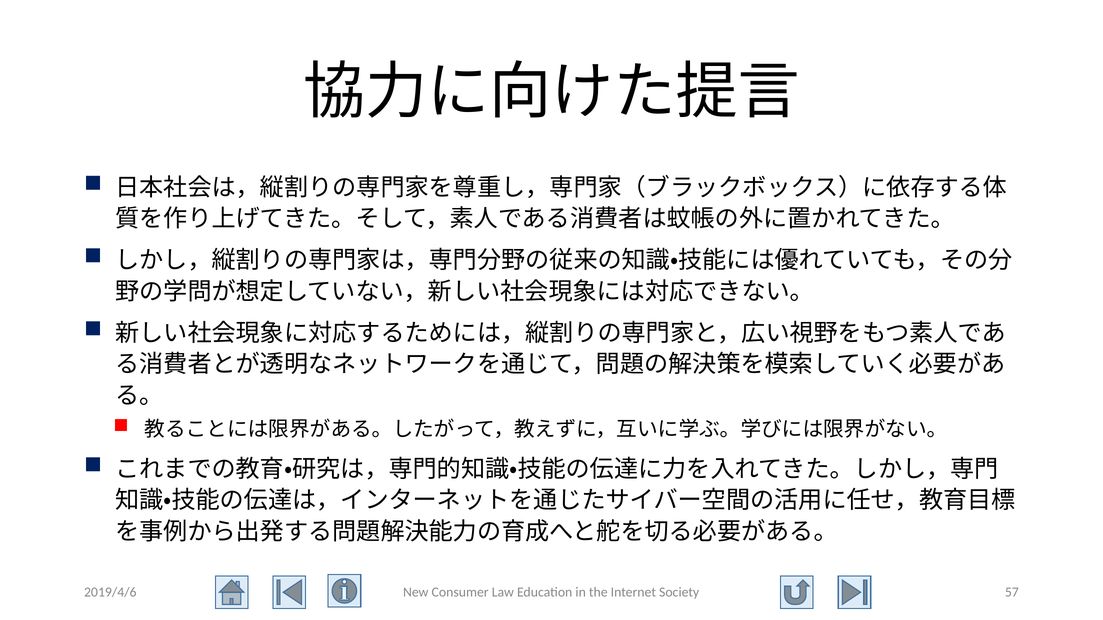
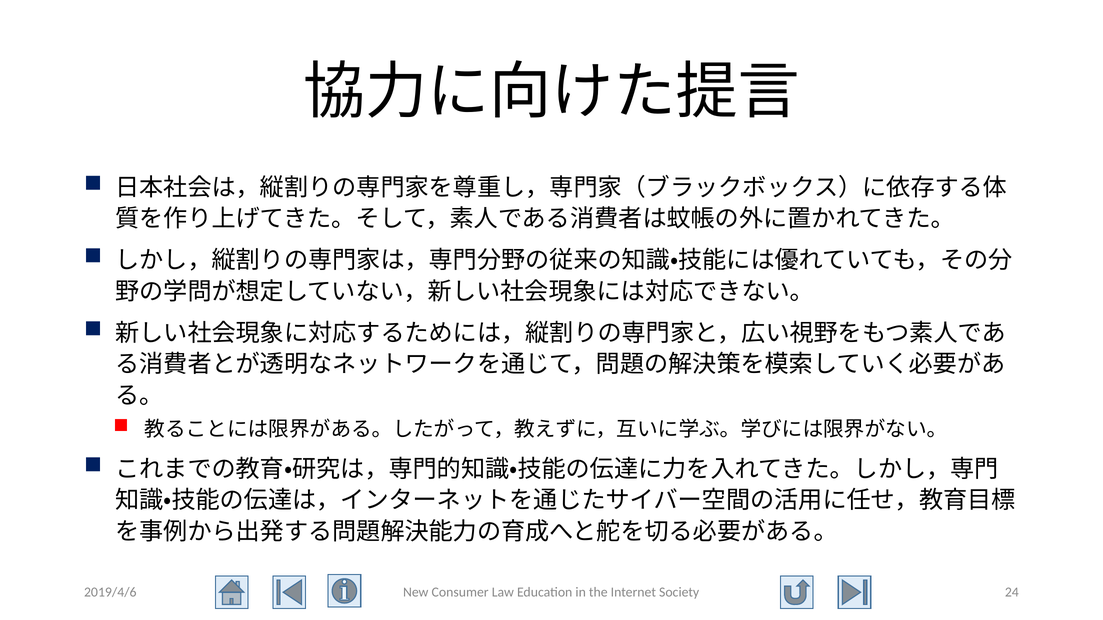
57: 57 -> 24
